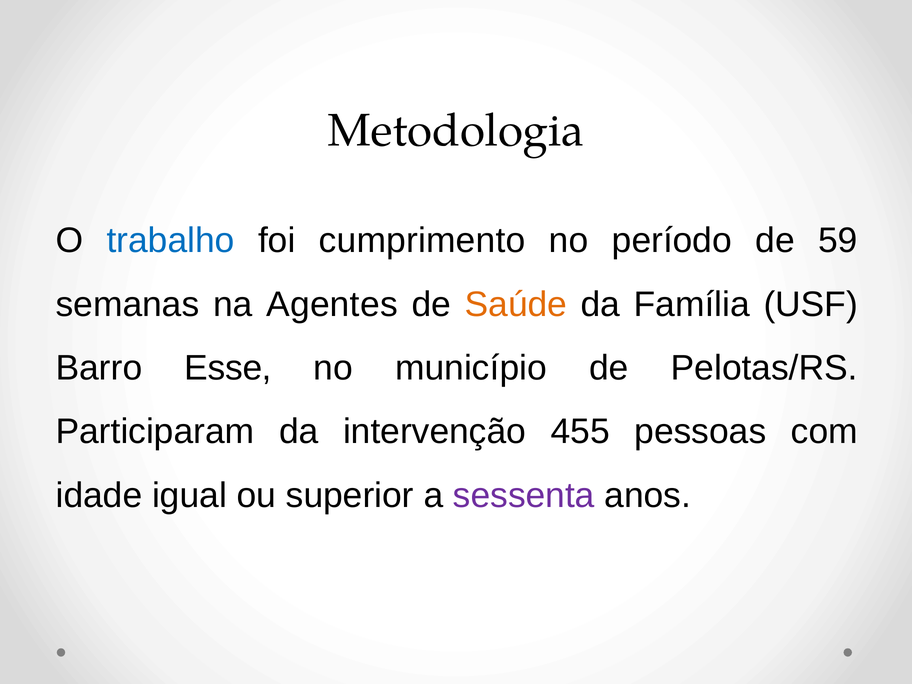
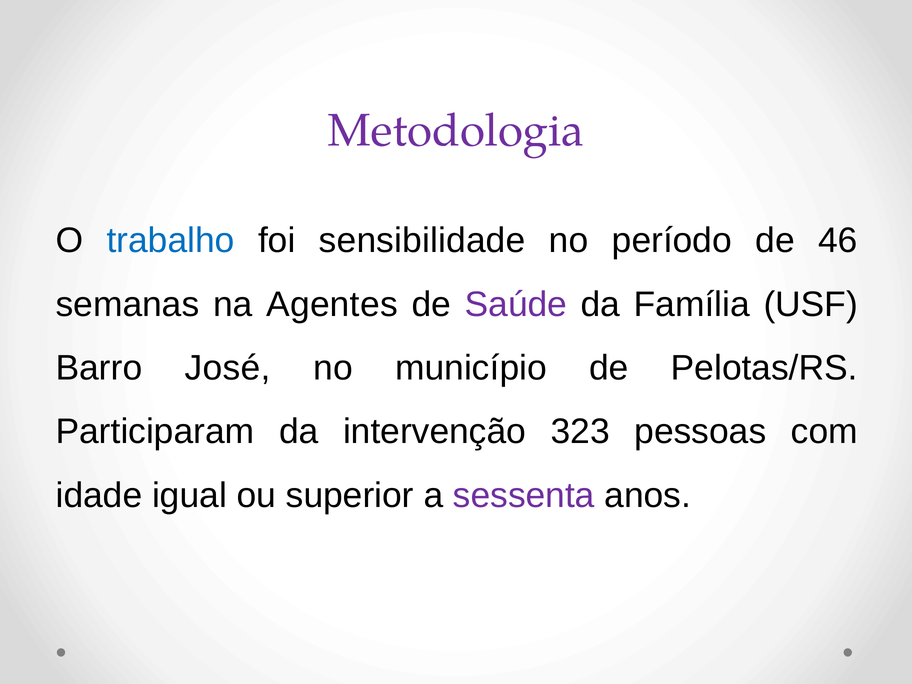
Metodologia colour: black -> purple
cumprimento: cumprimento -> sensibilidade
59: 59 -> 46
Saúde colour: orange -> purple
Esse: Esse -> José
455: 455 -> 323
